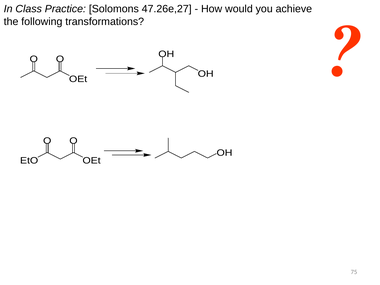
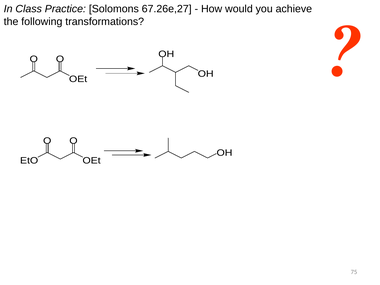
47.26e,27: 47.26e,27 -> 67.26e,27
